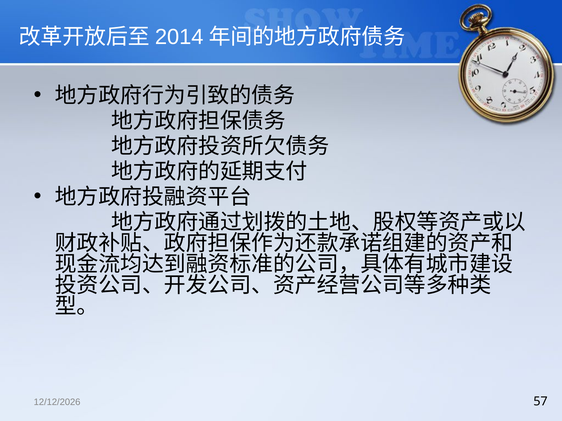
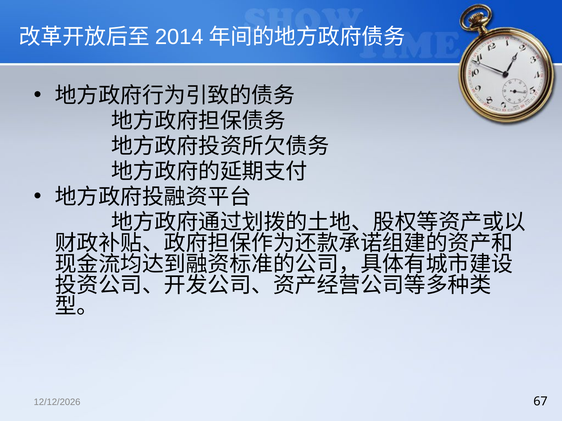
57: 57 -> 67
